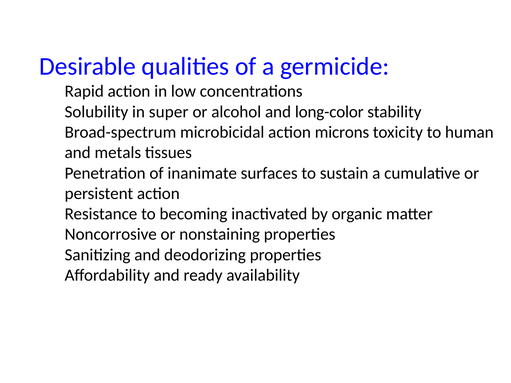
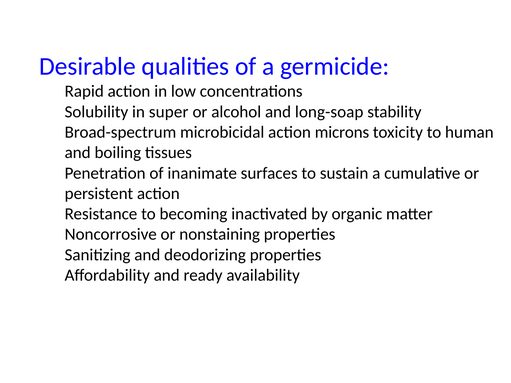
long-color: long-color -> long-soap
metals: metals -> boiling
